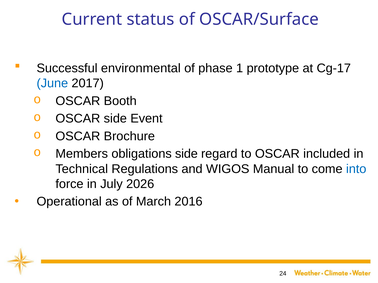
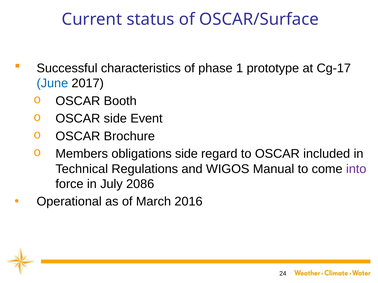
environmental: environmental -> characteristics
into colour: blue -> purple
2026: 2026 -> 2086
